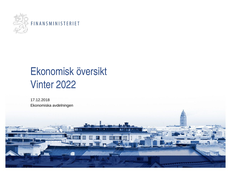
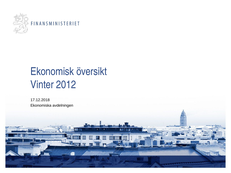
2022: 2022 -> 2012
